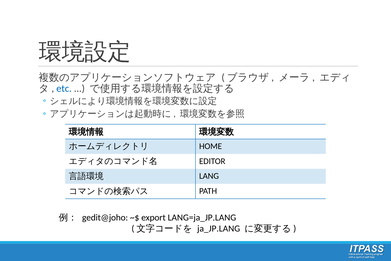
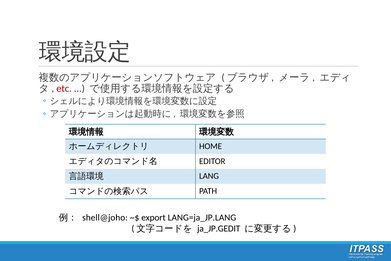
etc colour: blue -> red
gedit@joho: gedit@joho -> shell@joho
ja_JP.LANG: ja_JP.LANG -> ja_JP.GEDIT
